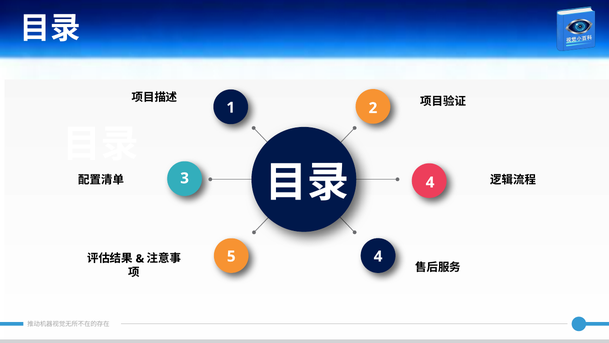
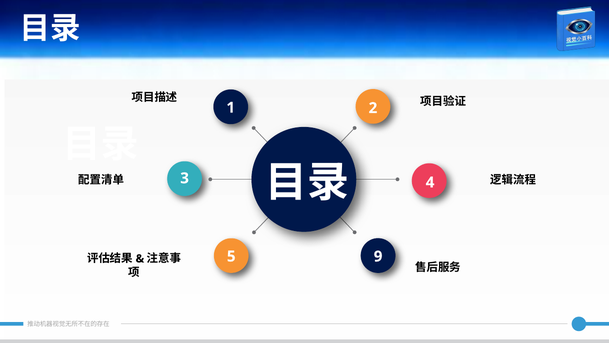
5 4: 4 -> 9
